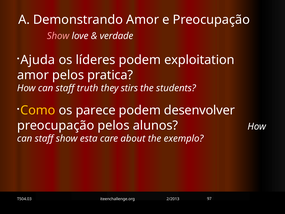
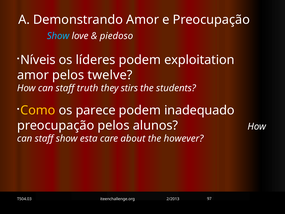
Show at (58, 36) colour: pink -> light blue
verdade: verdade -> piedoso
Ajuda: Ajuda -> Níveis
pratica: pratica -> twelve
desenvolver: desenvolver -> inadequado
exemplo: exemplo -> however
